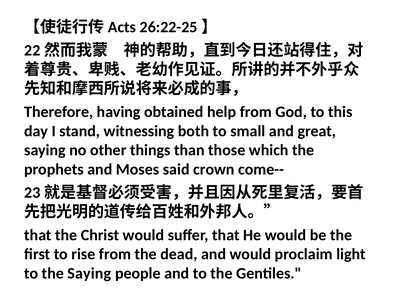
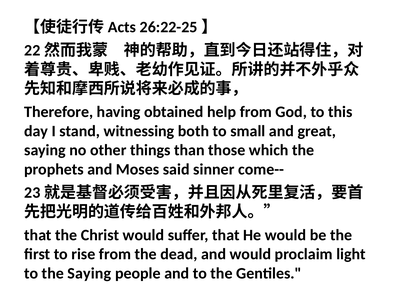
crown: crown -> sinner
